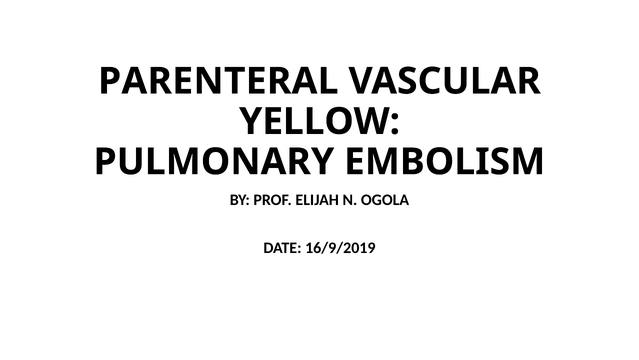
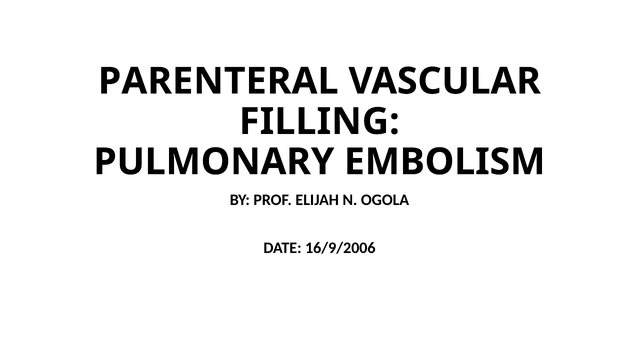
YELLOW: YELLOW -> FILLING
16/9/2019: 16/9/2019 -> 16/9/2006
